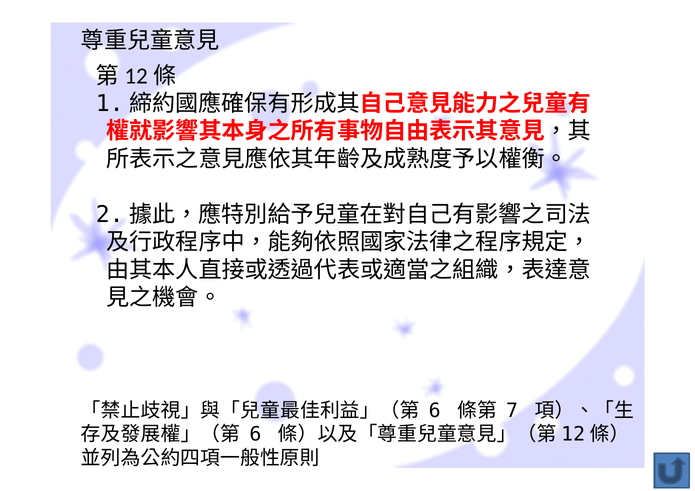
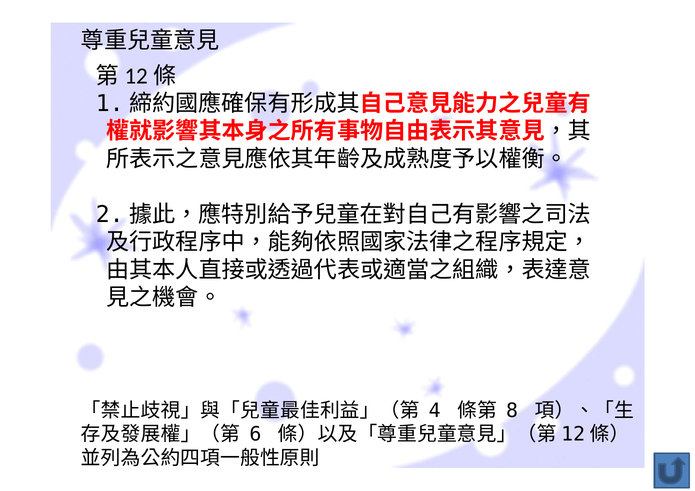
6 at (435, 411): 6 -> 4
7: 7 -> 8
